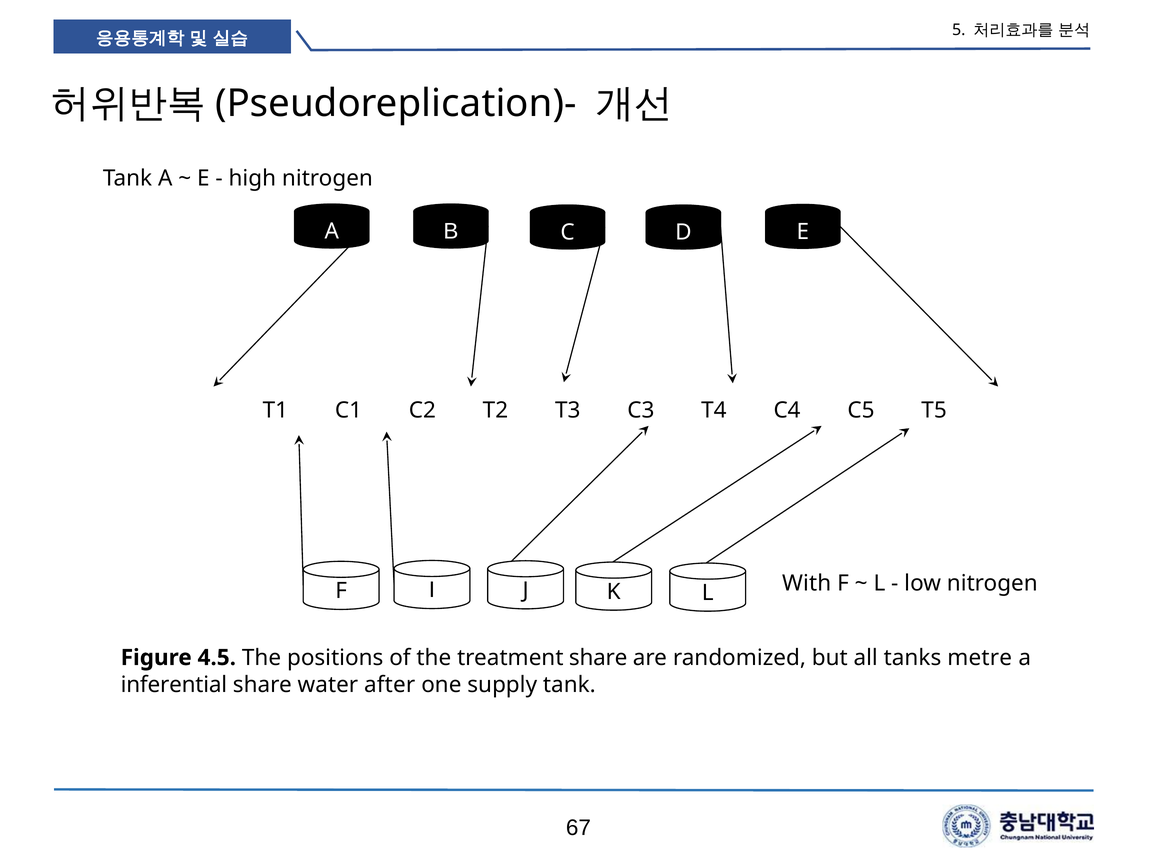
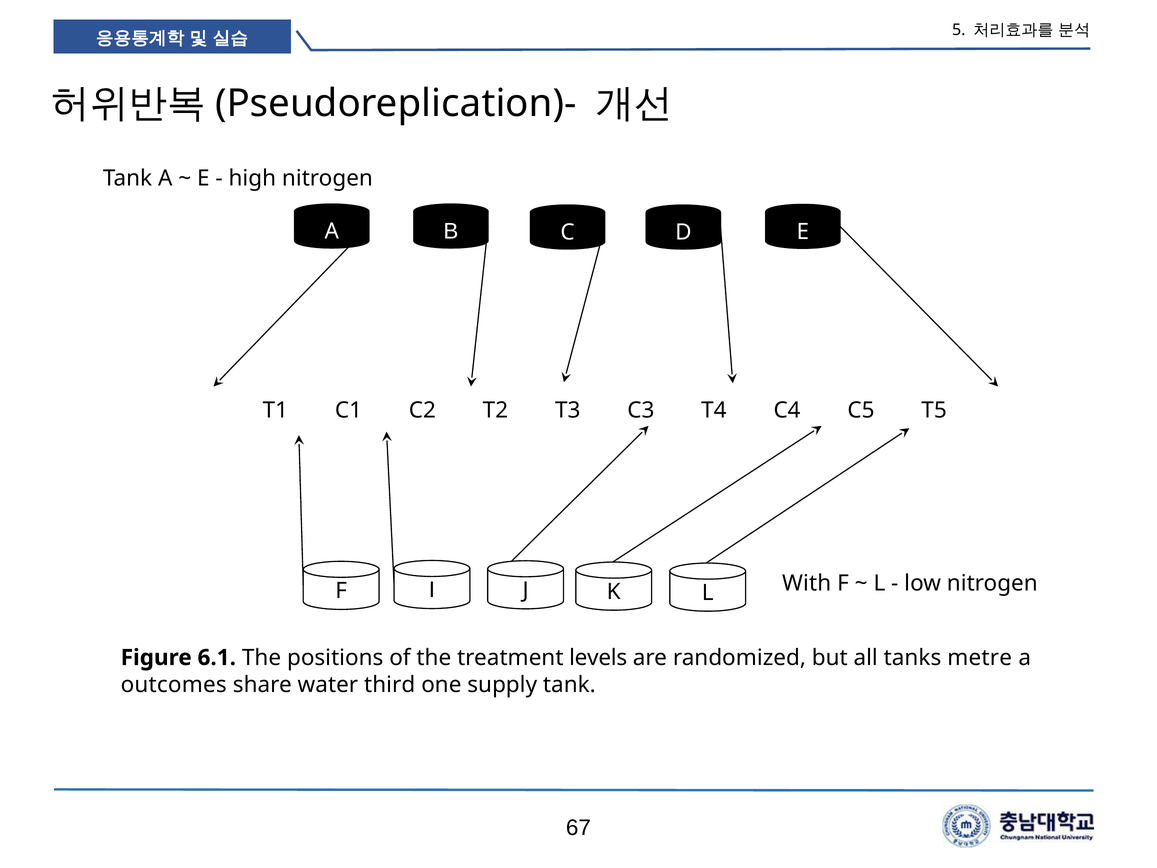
4.5: 4.5 -> 6.1
treatment share: share -> levels
inferential: inferential -> outcomes
after: after -> third
